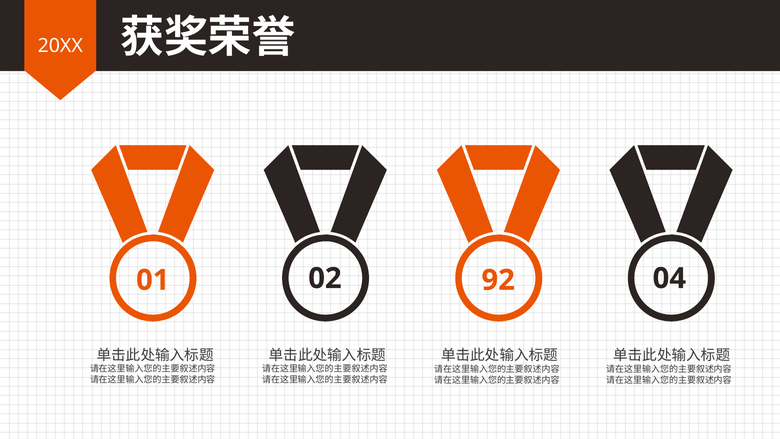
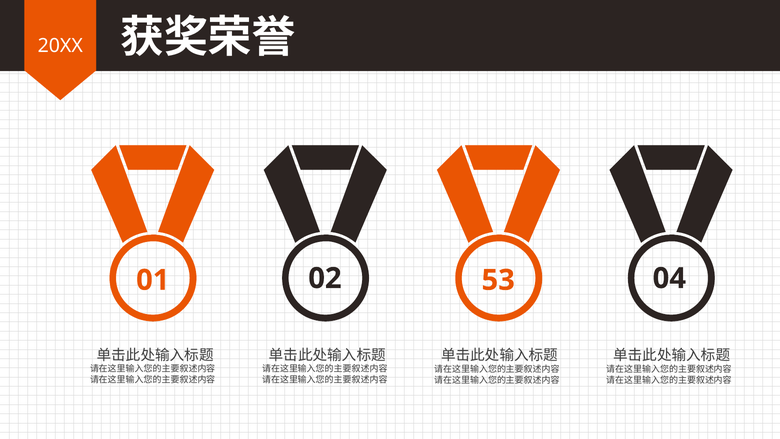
92: 92 -> 53
